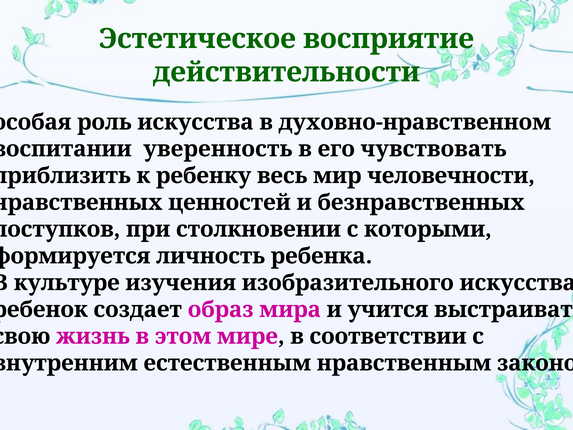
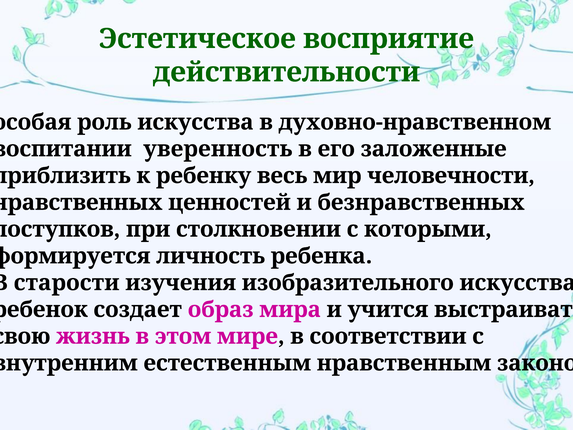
чувствовать: чувствовать -> заложенные
культуре: культуре -> старости
